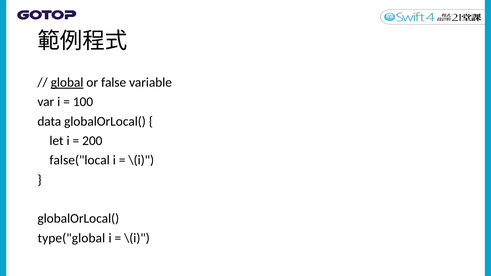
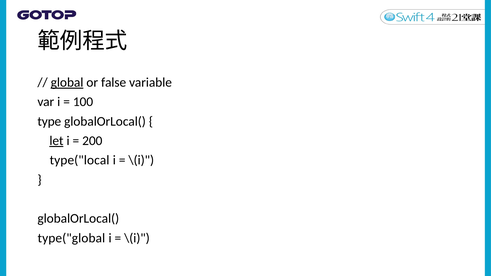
data: data -> type
let underline: none -> present
false("local: false("local -> type("local
